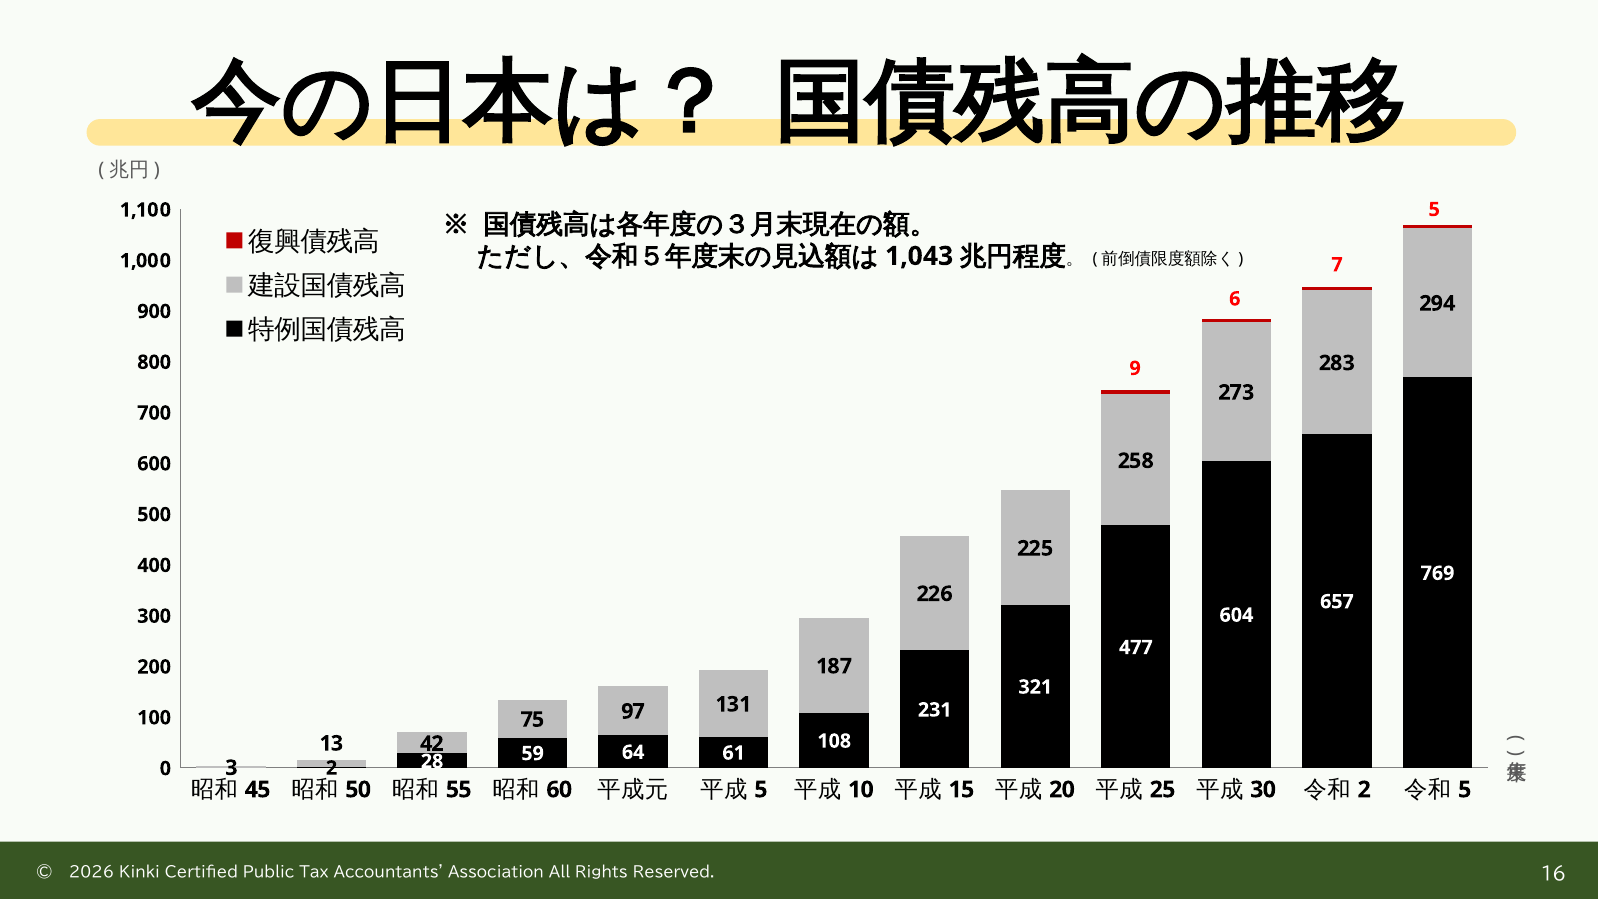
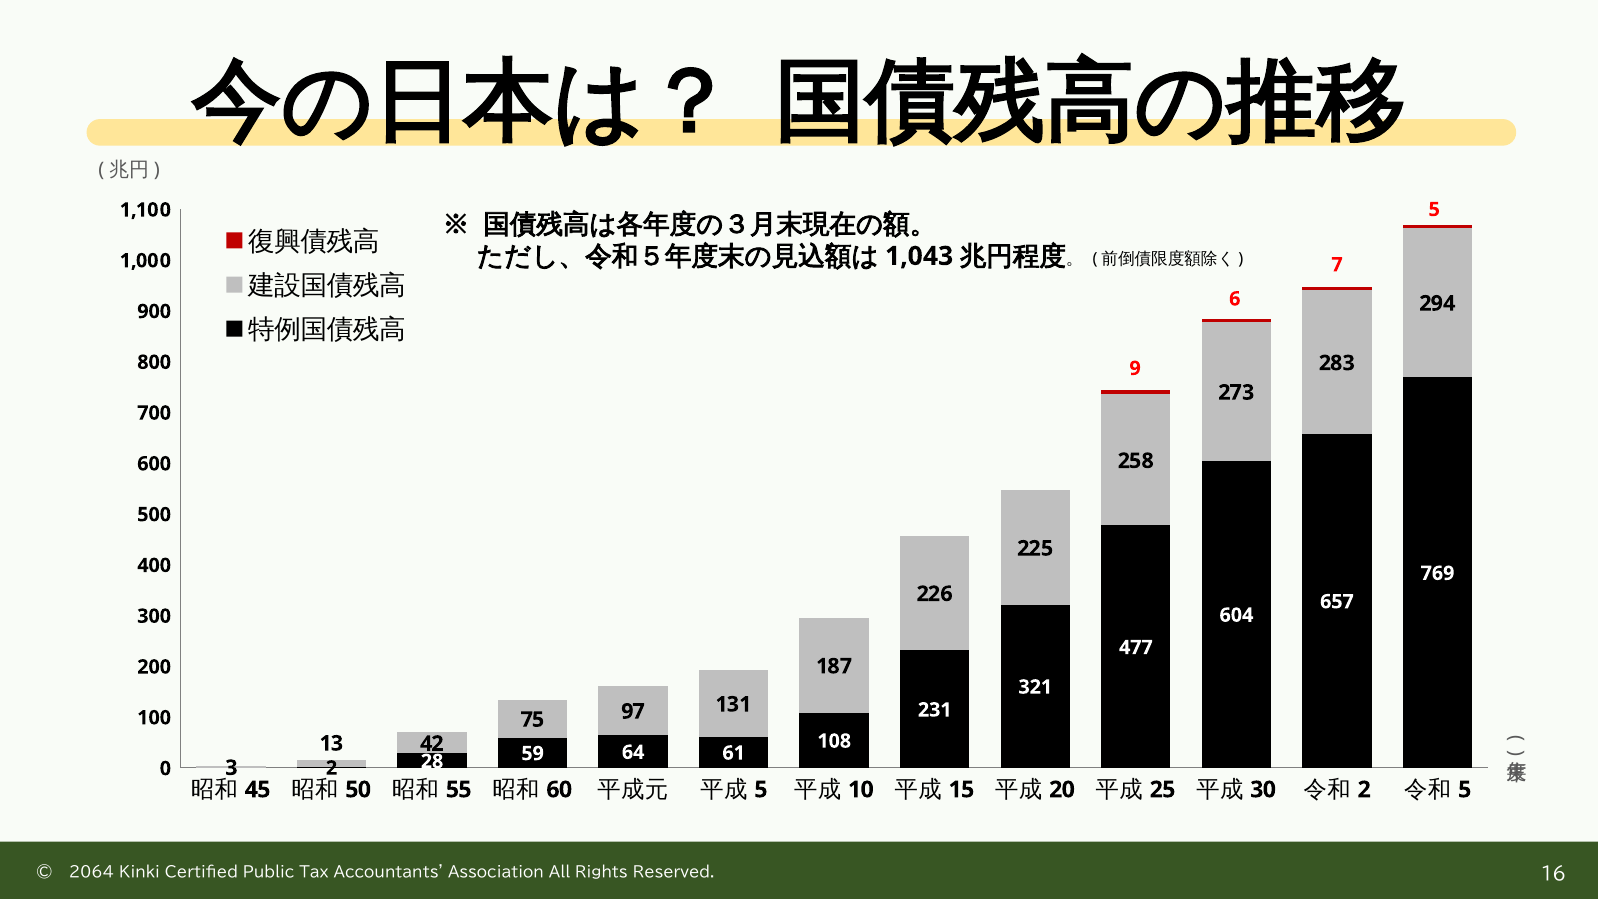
2026: 2026 -> 2064
